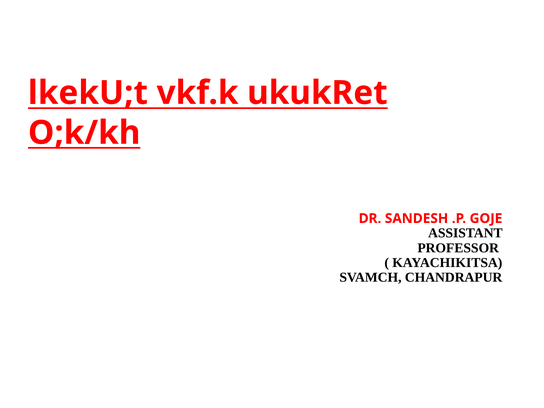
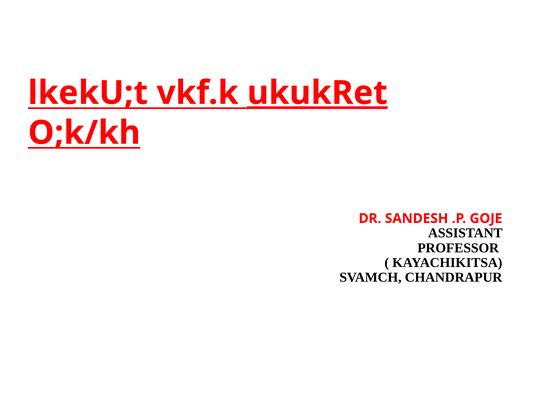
ukukRet underline: none -> present
